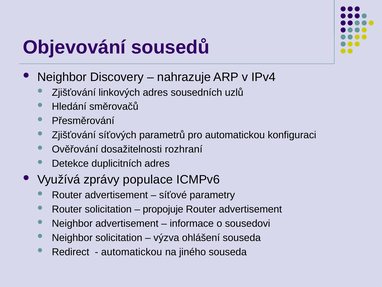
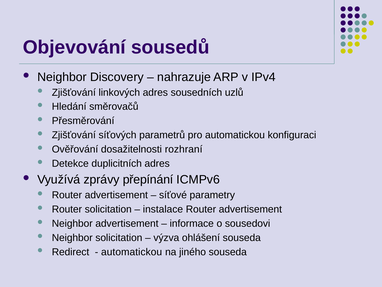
populace: populace -> přepínání
propojuje: propojuje -> instalace
